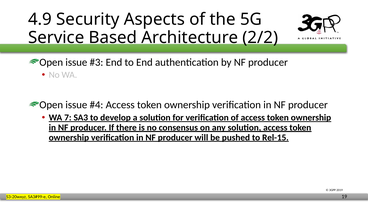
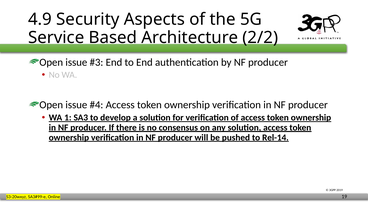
7: 7 -> 1
Rel-15: Rel-15 -> Rel-14
